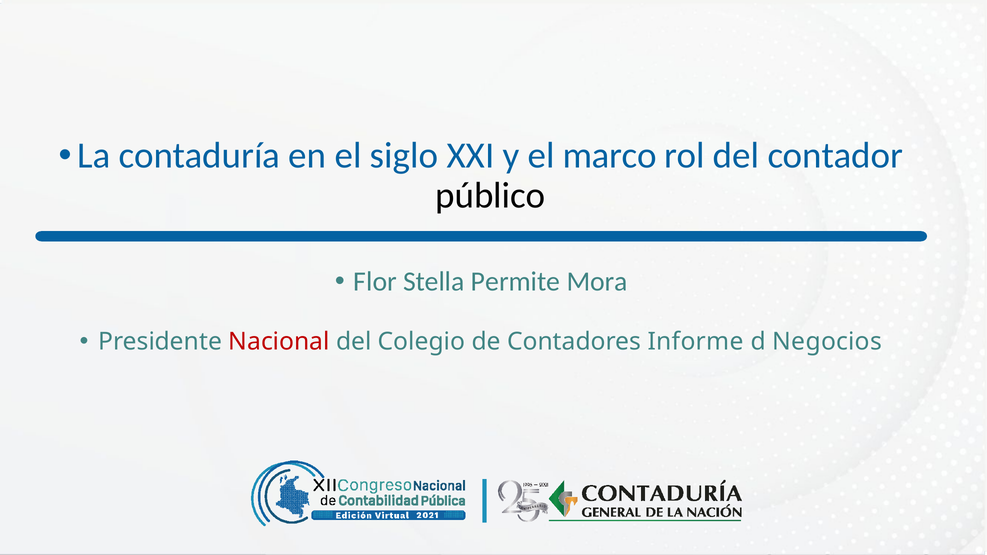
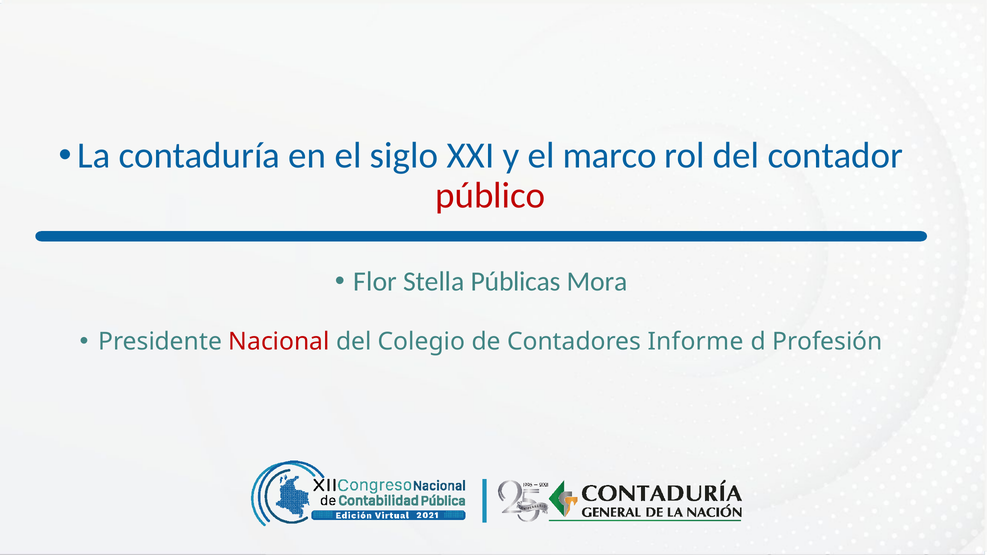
público colour: black -> red
Permite: Permite -> Públicas
Negocios: Negocios -> Profesión
